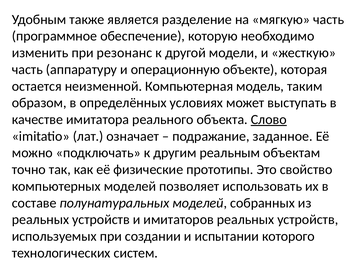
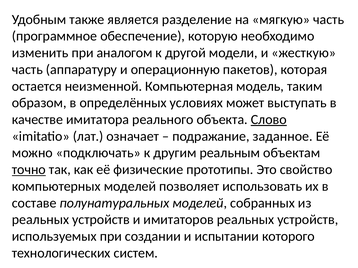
резонанс: резонанс -> аналогом
объекте: объекте -> пакетов
точно underline: none -> present
